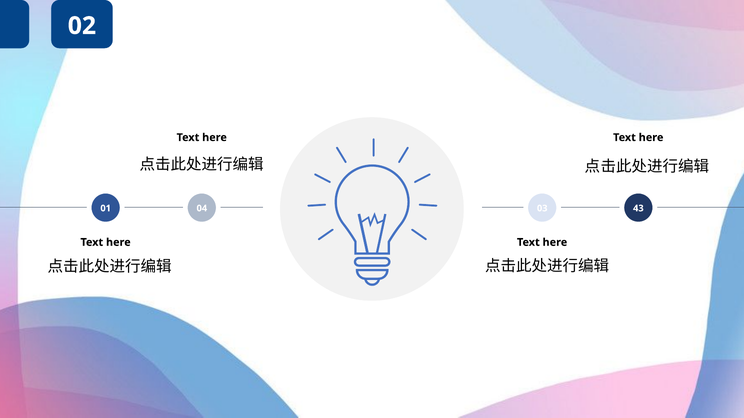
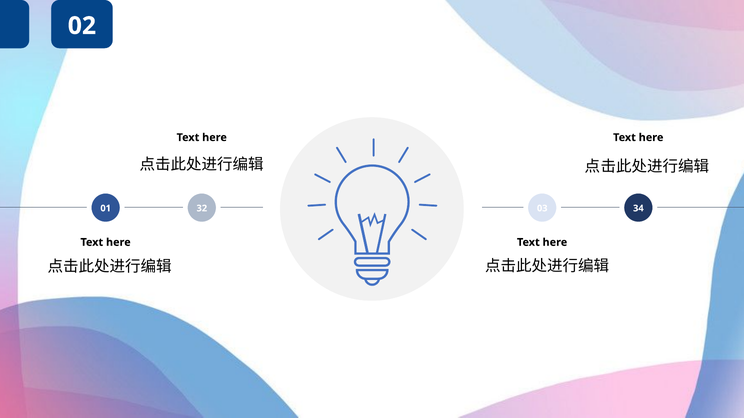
04: 04 -> 32
43: 43 -> 34
